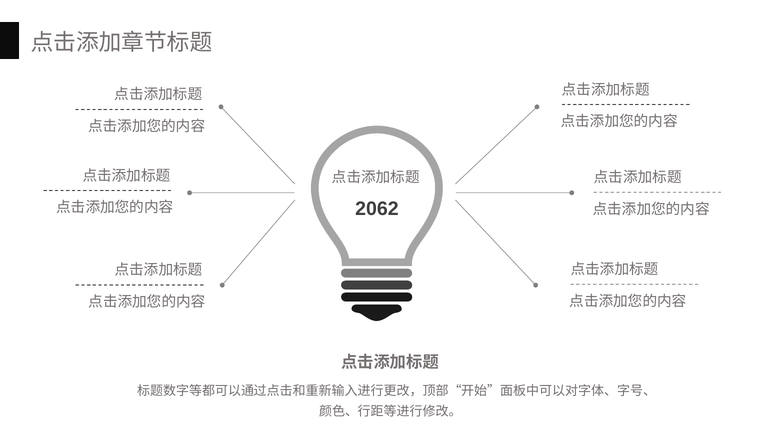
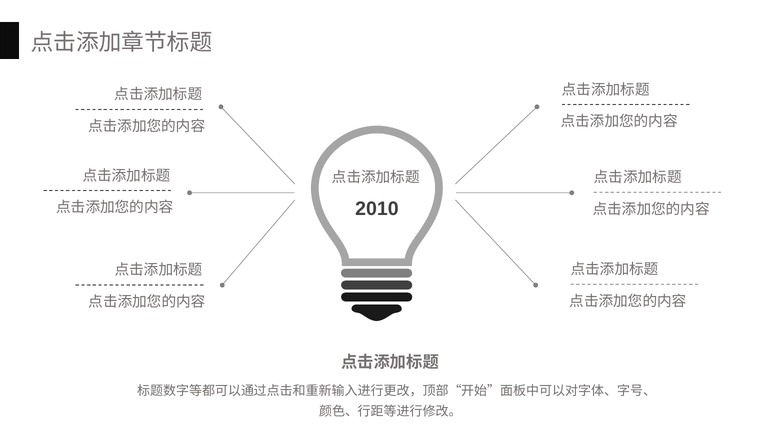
2062: 2062 -> 2010
